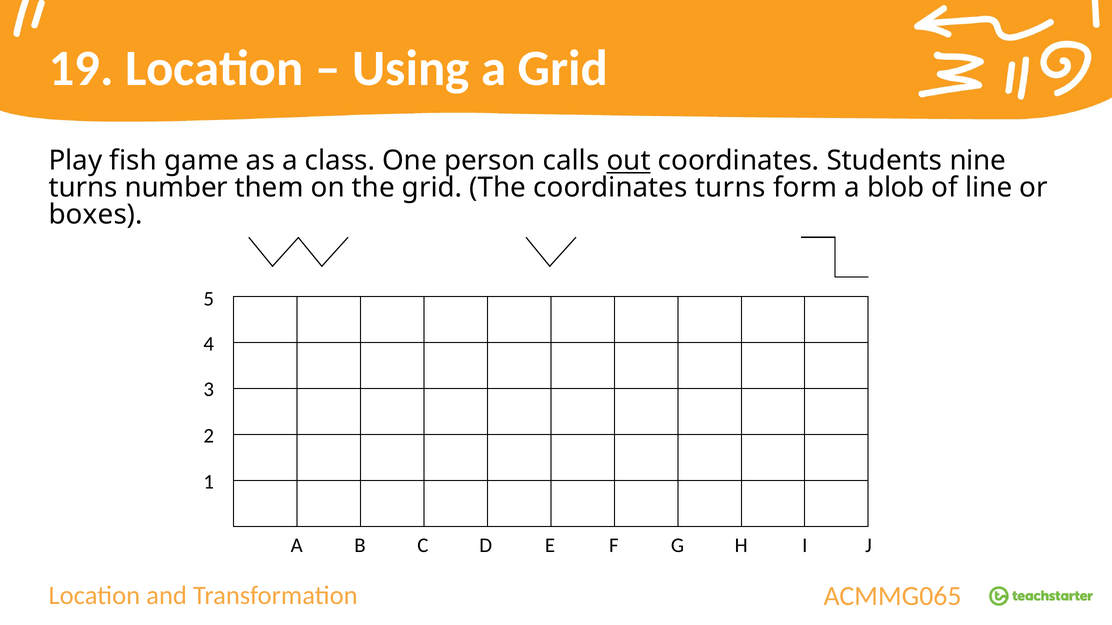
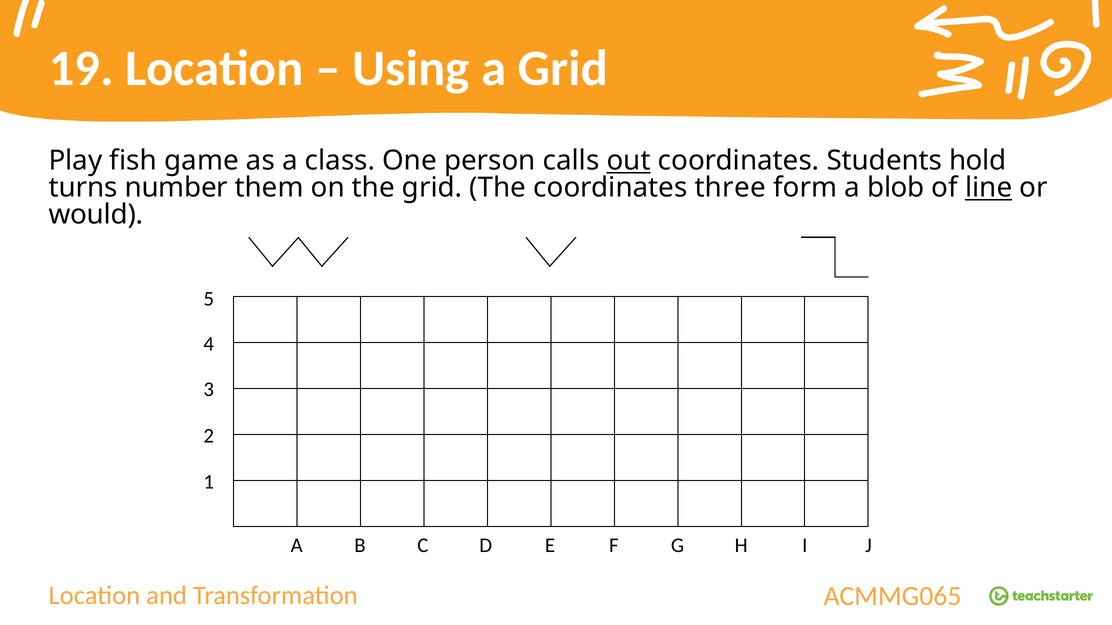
nine: nine -> hold
coordinates turns: turns -> three
line underline: none -> present
boxes: boxes -> would
